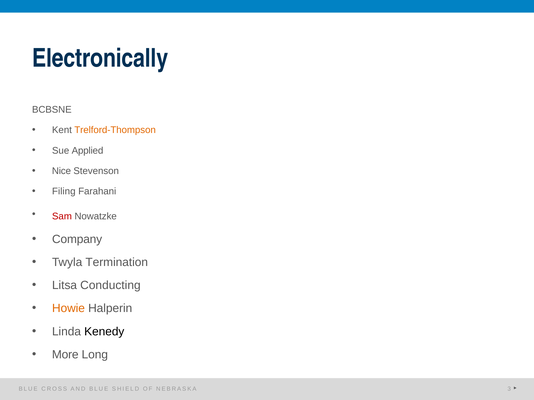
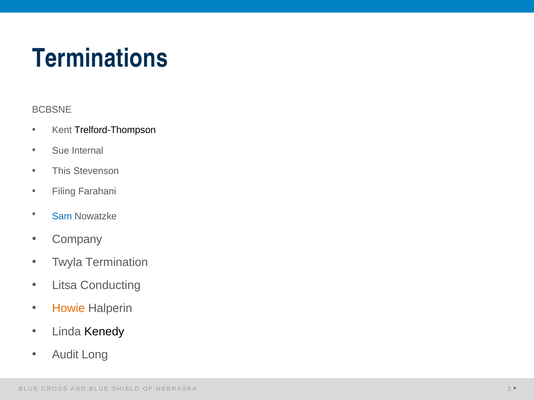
Electronically: Electronically -> Terminations
Trelford-Thompson colour: orange -> black
Applied: Applied -> Internal
Nice: Nice -> This
Sam colour: red -> blue
More: More -> Audit
